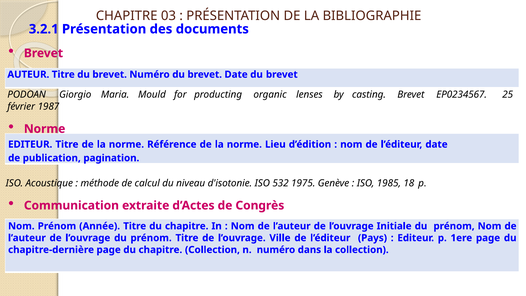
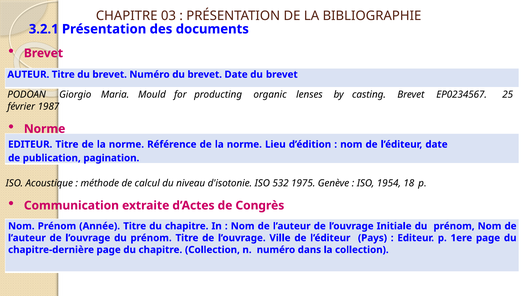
1985: 1985 -> 1954
